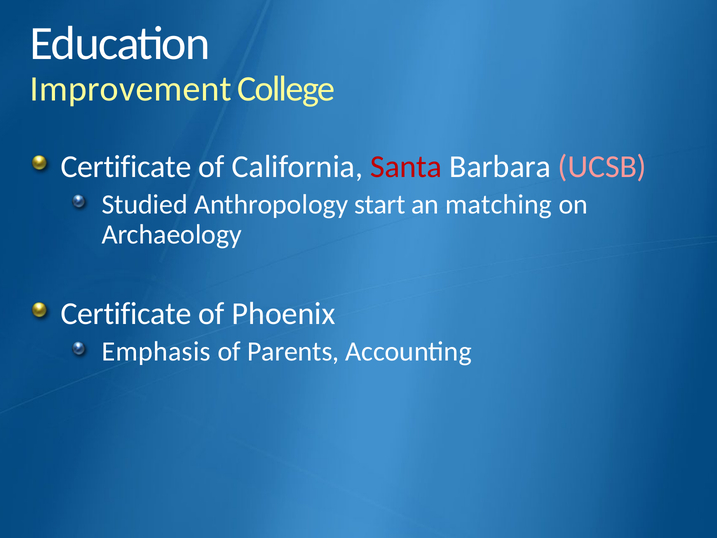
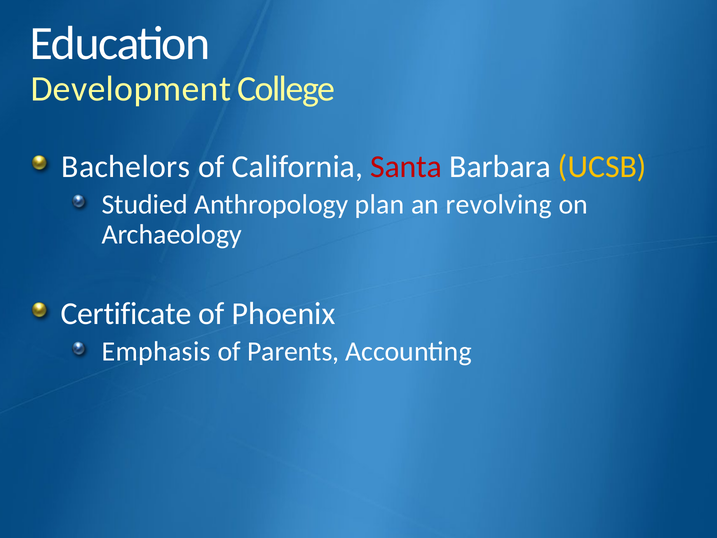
Improvement: Improvement -> Development
Certificate at (126, 166): Certificate -> Bachelors
UCSB colour: pink -> yellow
start: start -> plan
matching: matching -> revolving
